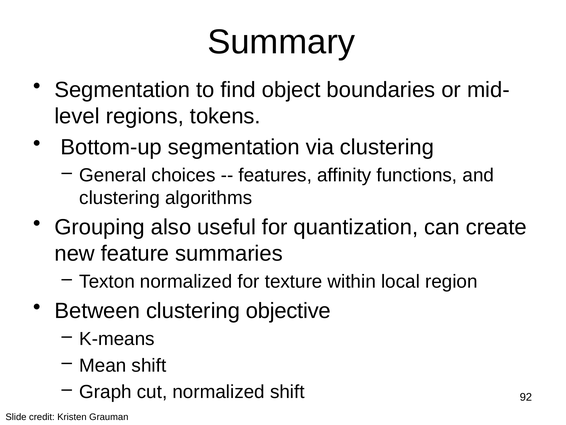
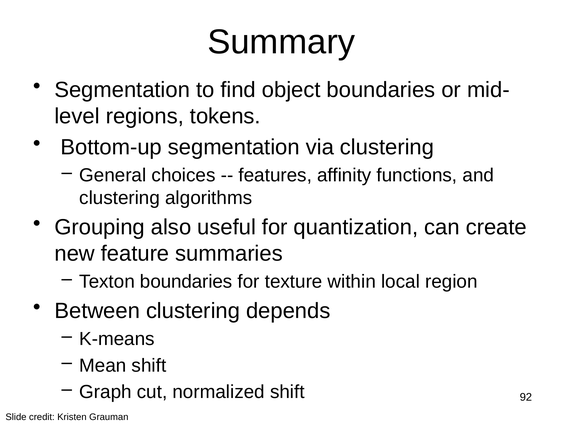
Texton normalized: normalized -> boundaries
objective: objective -> depends
